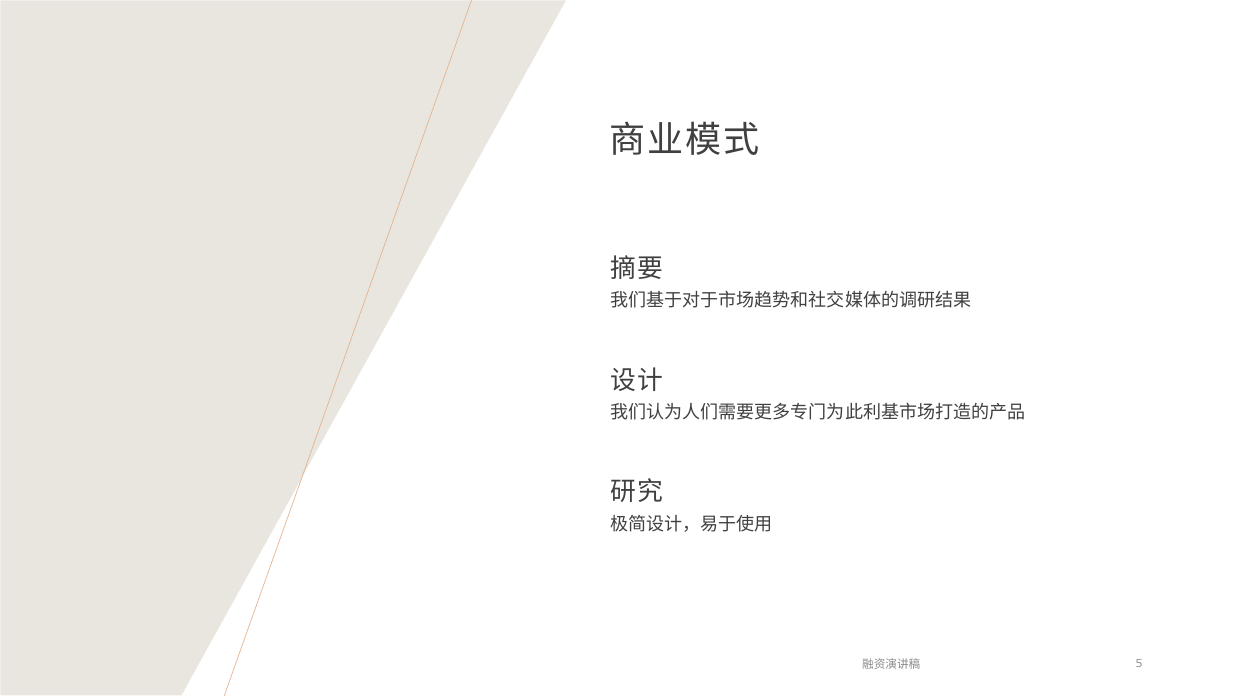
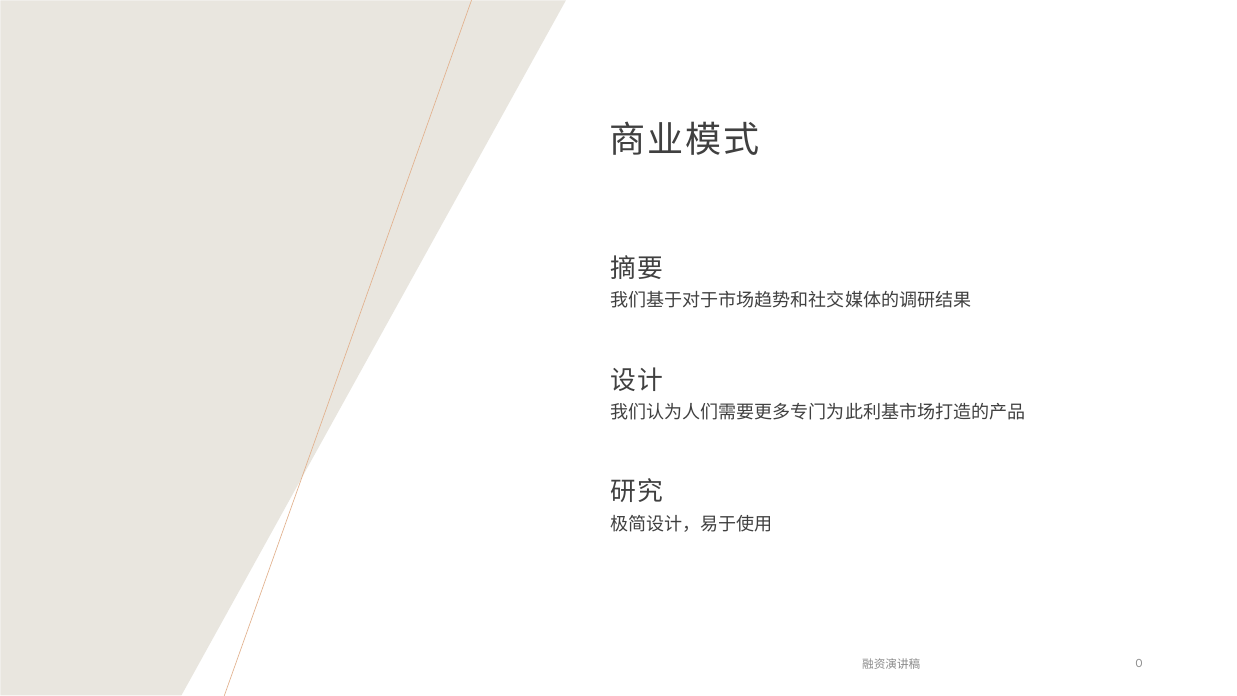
5: 5 -> 0
